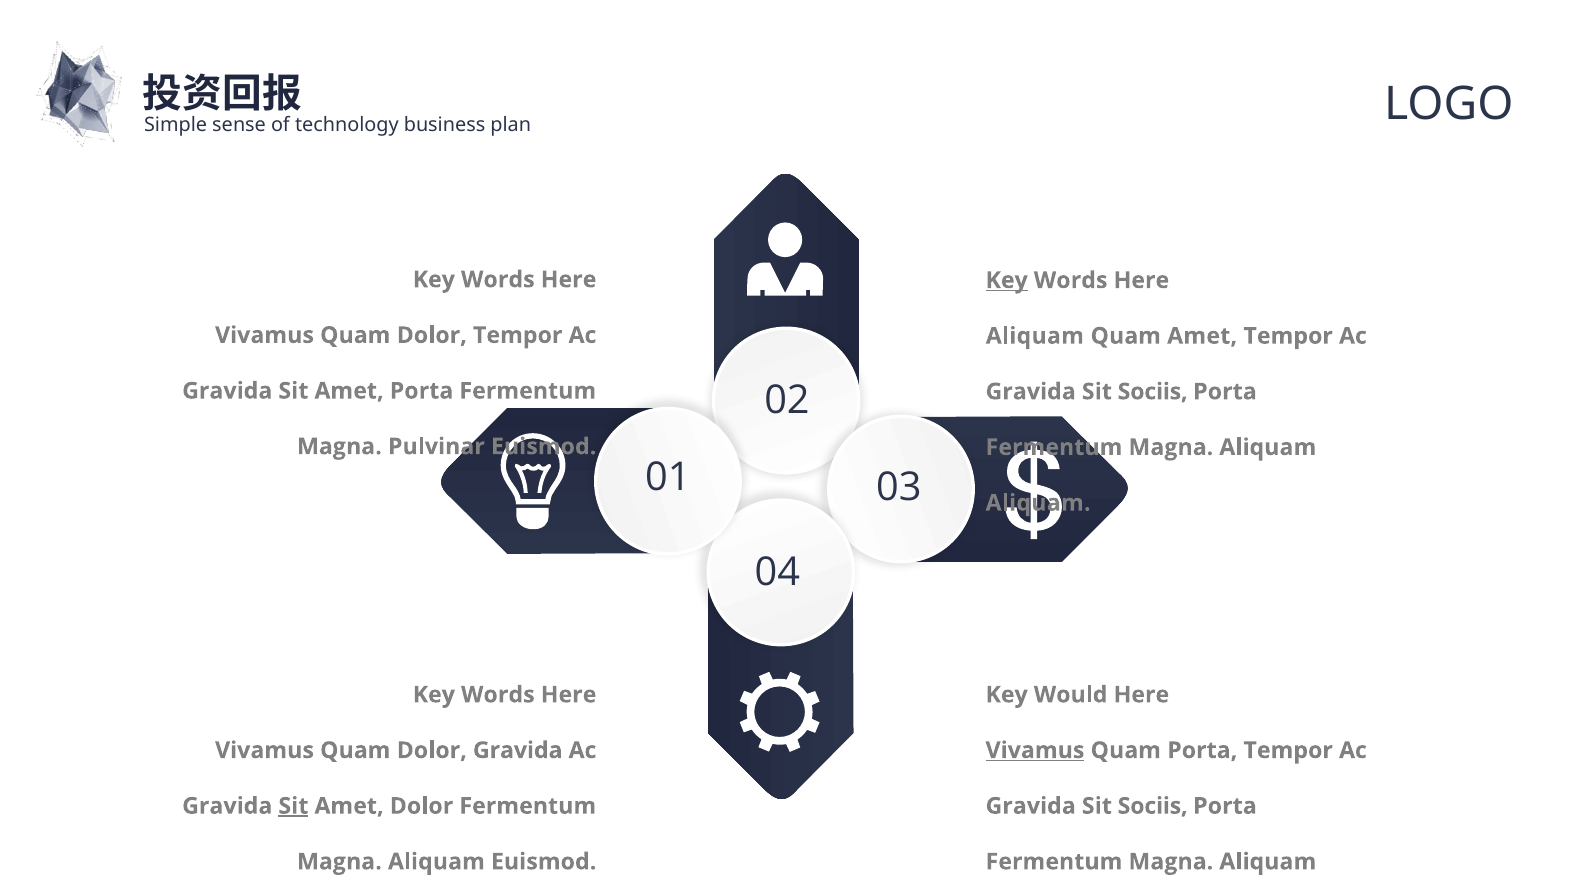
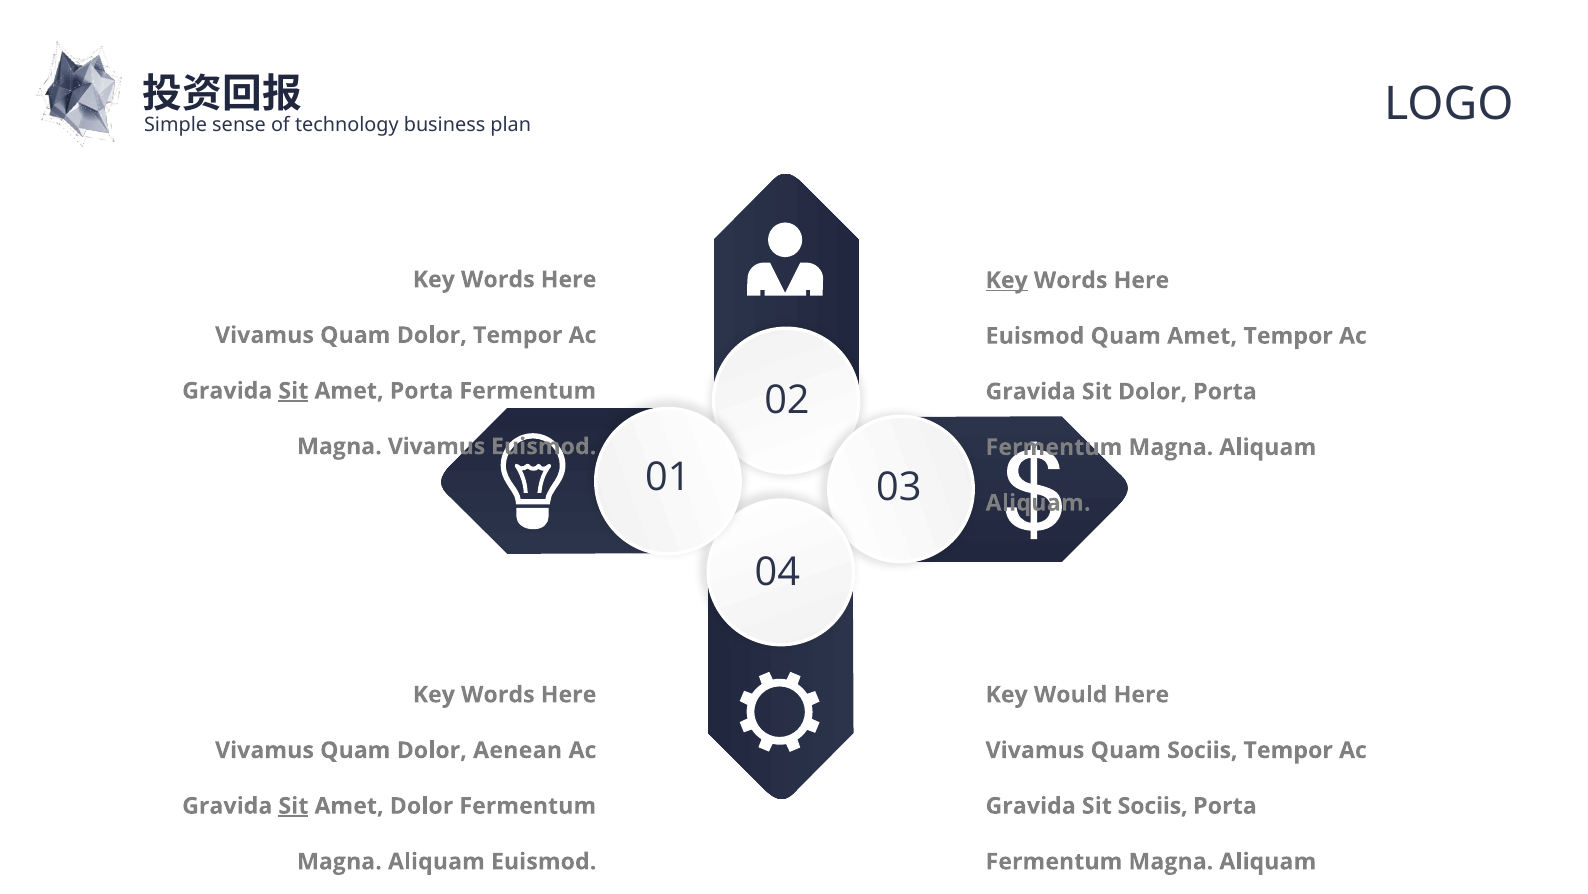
Aliquam at (1035, 336): Aliquam -> Euismod
Sit at (293, 391) underline: none -> present
Sociis at (1153, 391): Sociis -> Dolor
Magna Pulvinar: Pulvinar -> Vivamus
Dolor Gravida: Gravida -> Aenean
Vivamus at (1035, 750) underline: present -> none
Quam Porta: Porta -> Sociis
